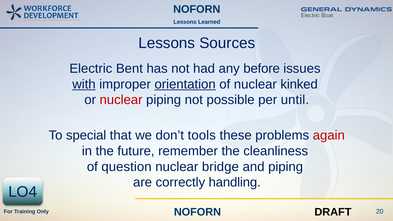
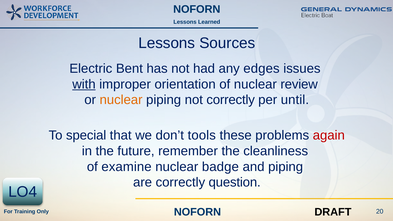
before: before -> edges
orientation underline: present -> none
kinked: kinked -> review
nuclear at (121, 100) colour: red -> orange
not possible: possible -> correctly
question: question -> examine
bridge: bridge -> badge
handling: handling -> question
